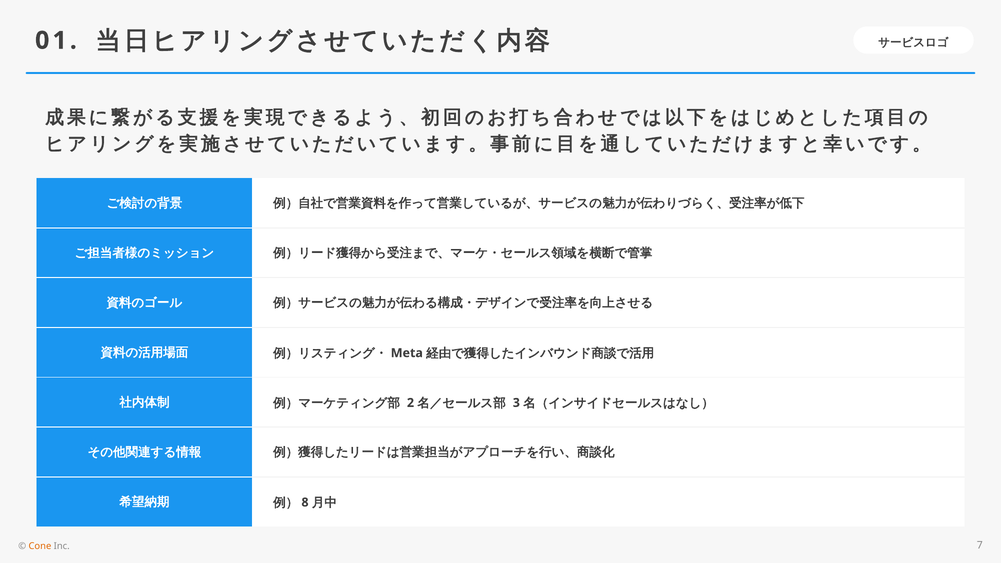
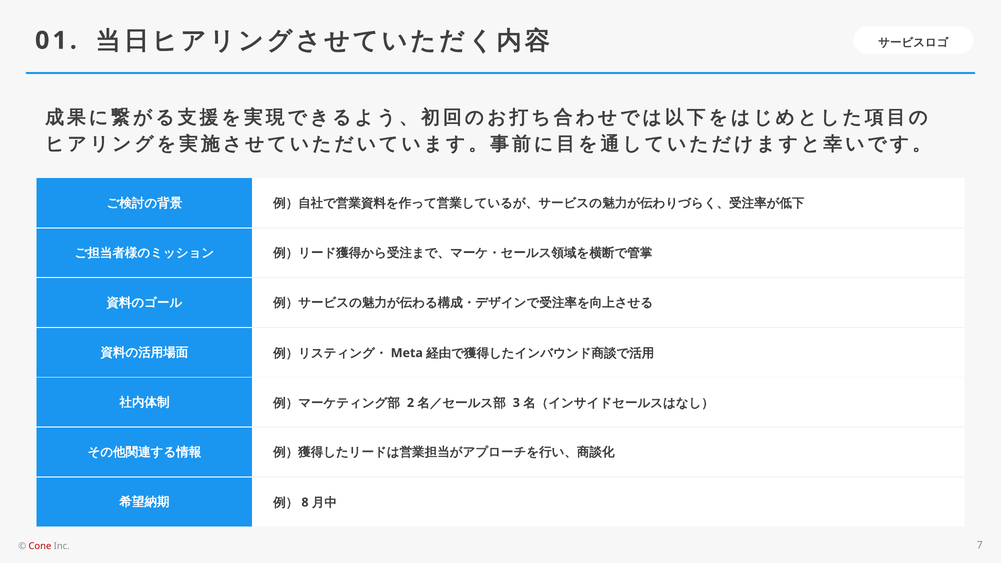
Cone colour: orange -> red
